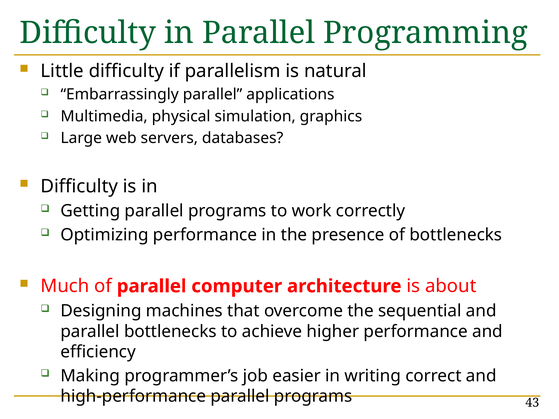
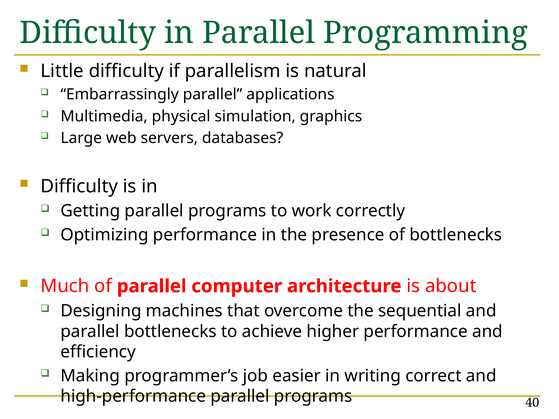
43: 43 -> 40
